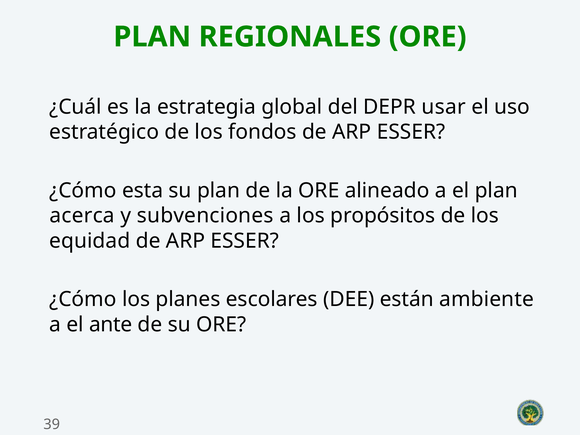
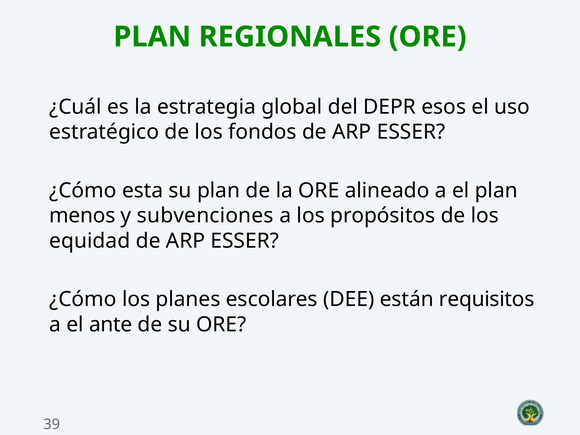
usar: usar -> esos
acerca: acerca -> menos
ambiente: ambiente -> requisitos
